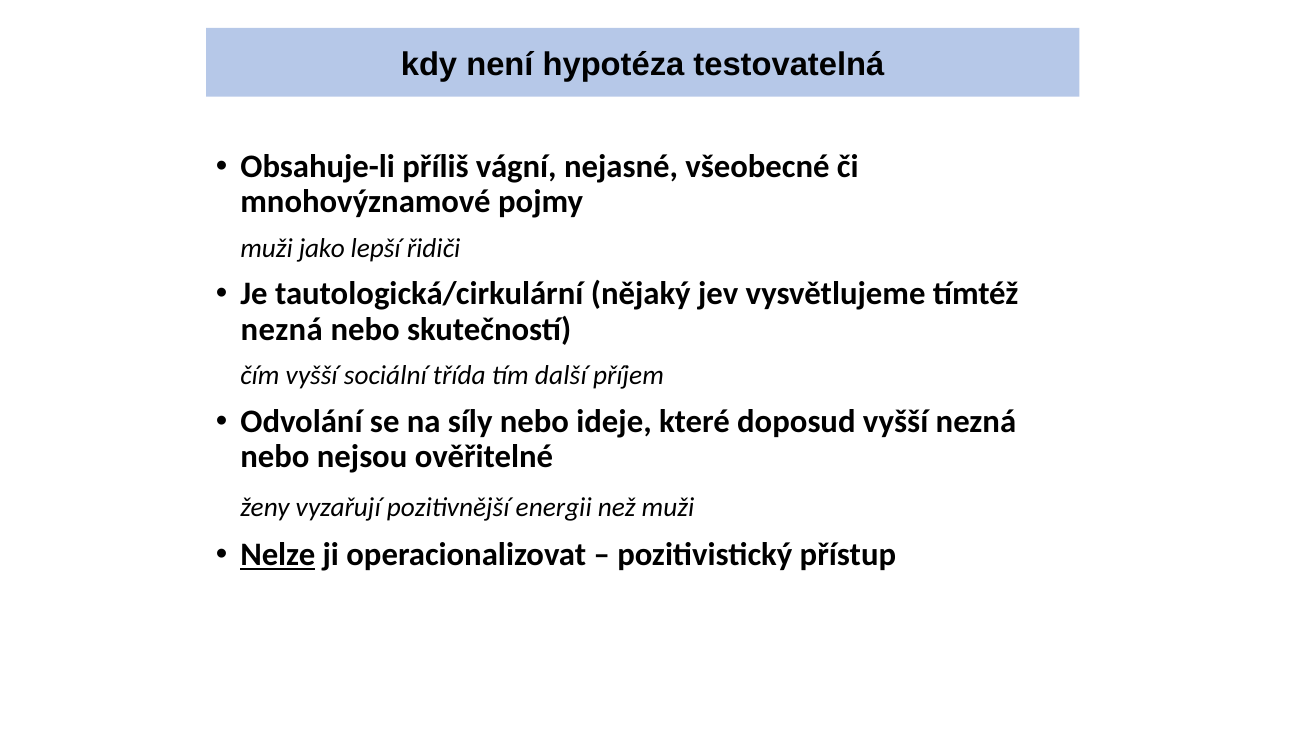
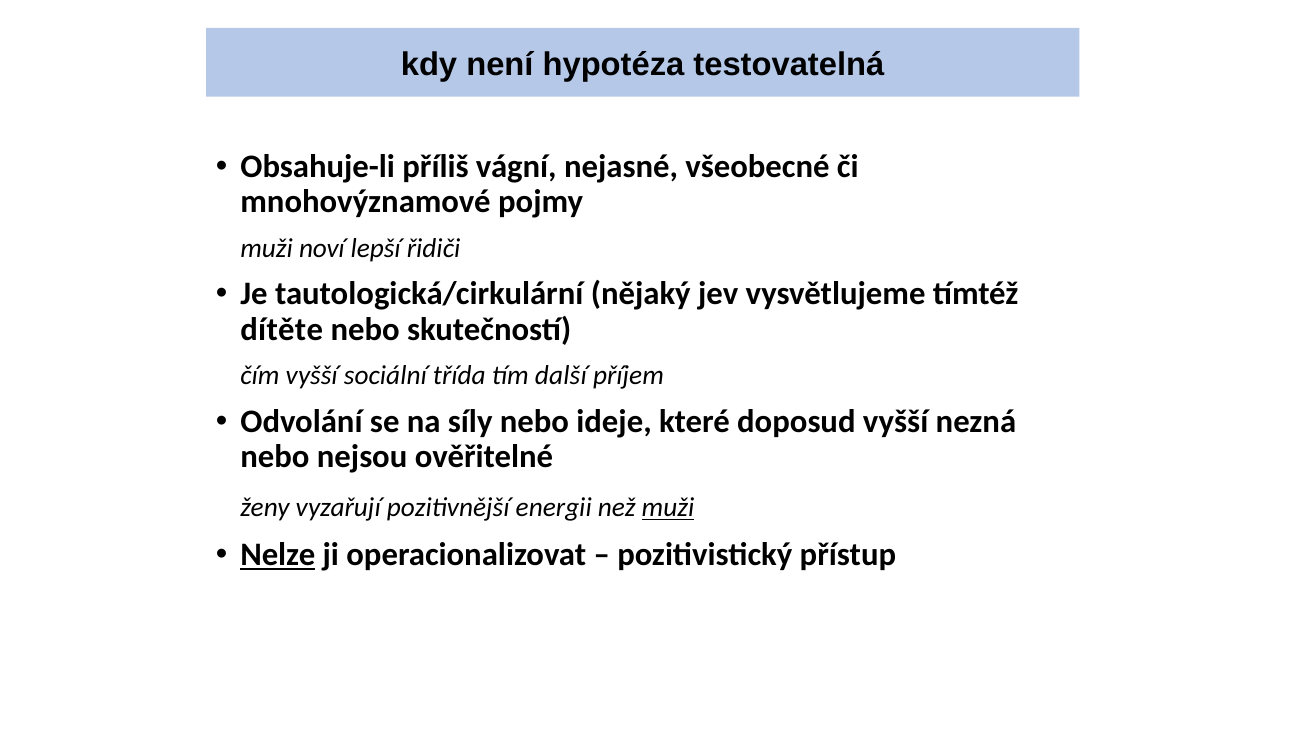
jako: jako -> noví
nezná at (282, 329): nezná -> dítěte
muži at (668, 507) underline: none -> present
